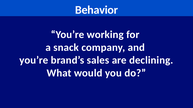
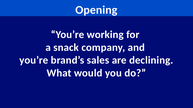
Behavior: Behavior -> Opening
